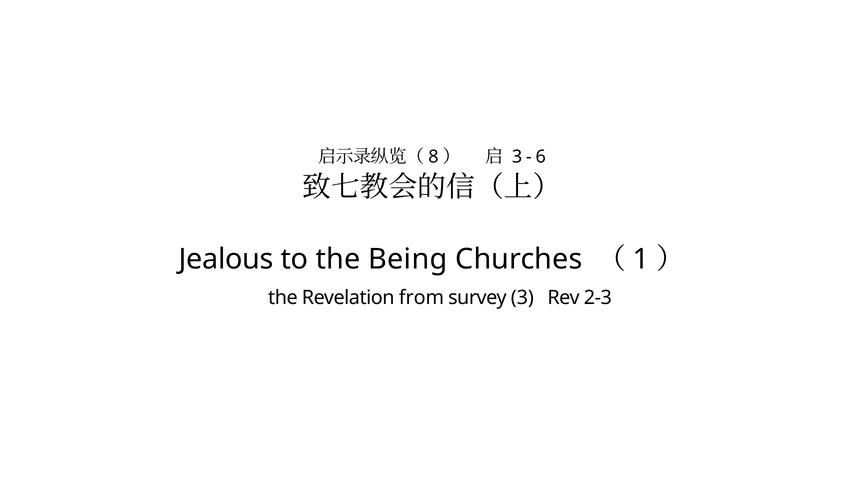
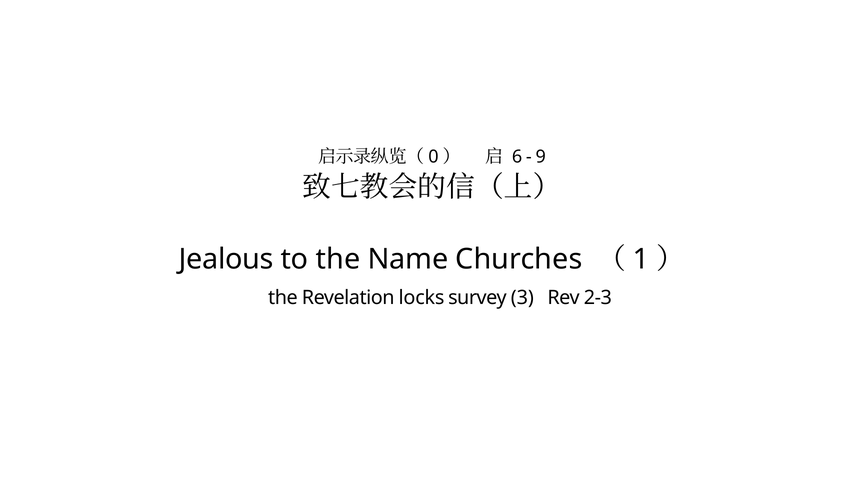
8: 8 -> 0
3 at (517, 157): 3 -> 6
6: 6 -> 9
Being: Being -> Name
from: from -> locks
